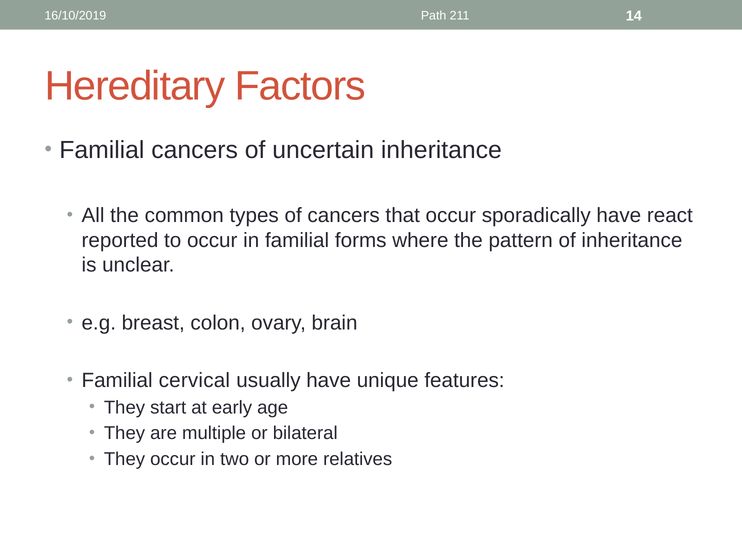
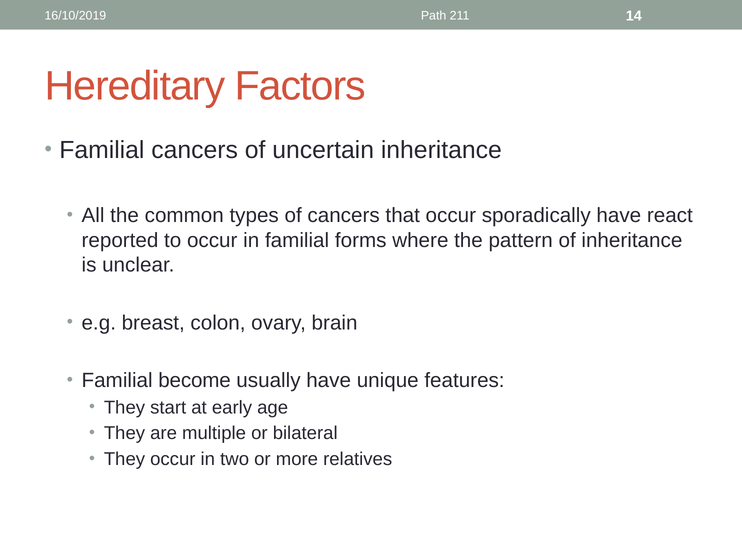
cervical: cervical -> become
